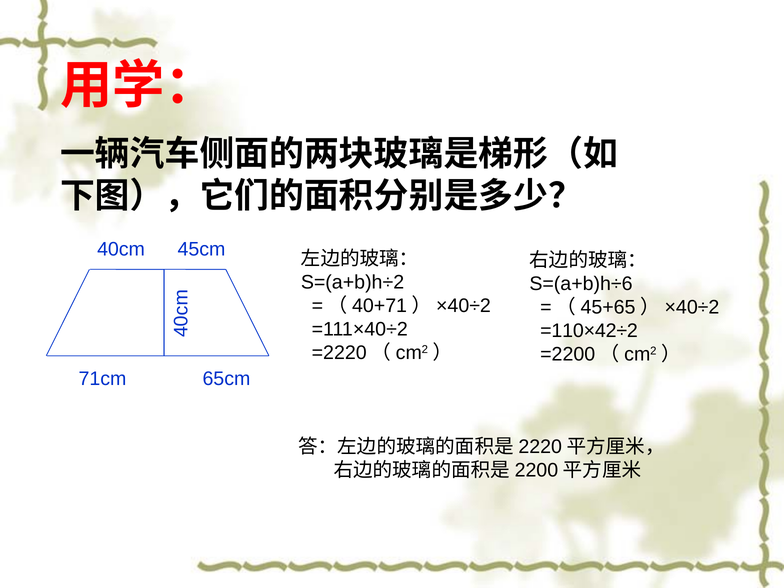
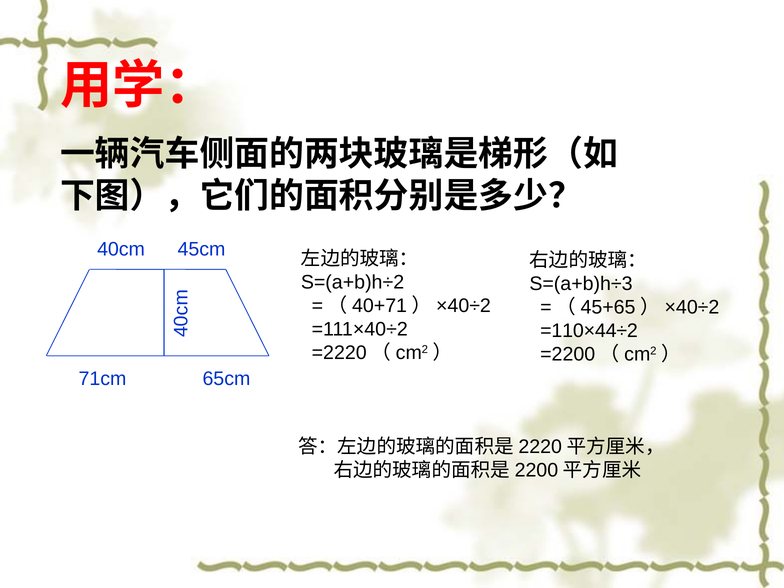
S=(a+b)h÷6: S=(a+b)h÷6 -> S=(a+b)h÷3
=110×42÷2: =110×42÷2 -> =110×44÷2
